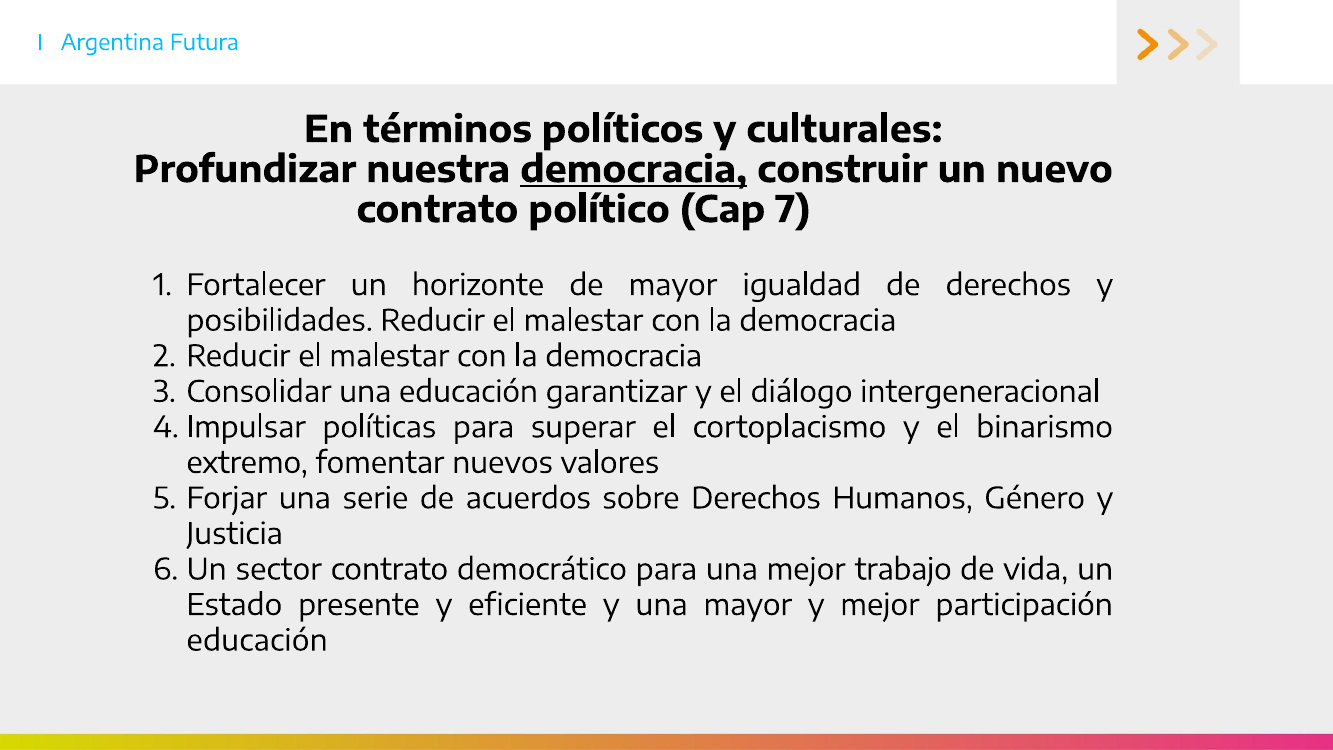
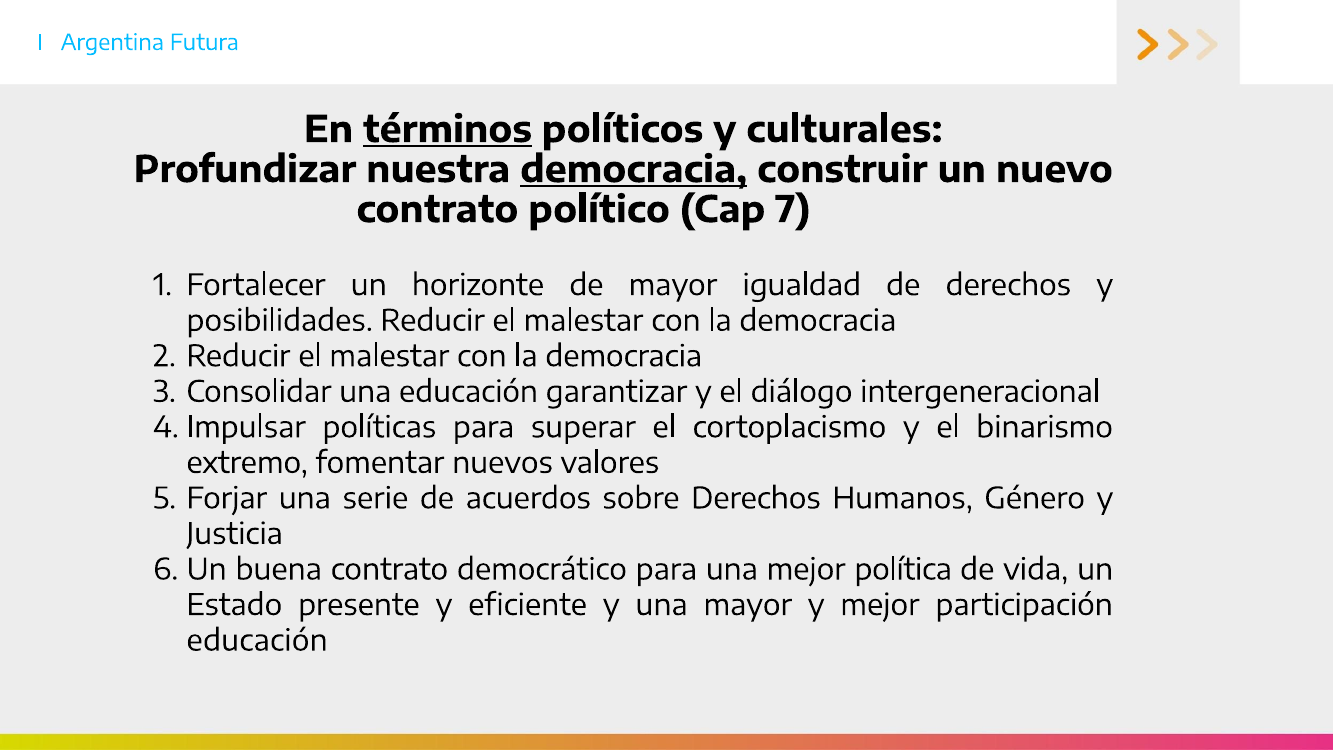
términos underline: none -> present
sector: sector -> buena
trabajo: trabajo -> política
